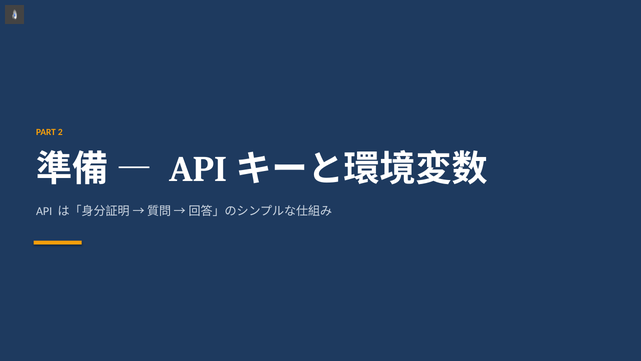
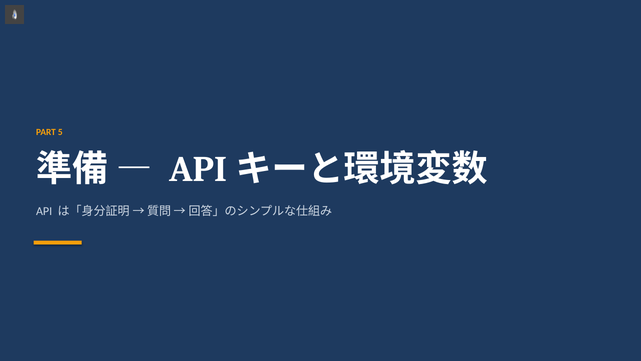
2: 2 -> 5
